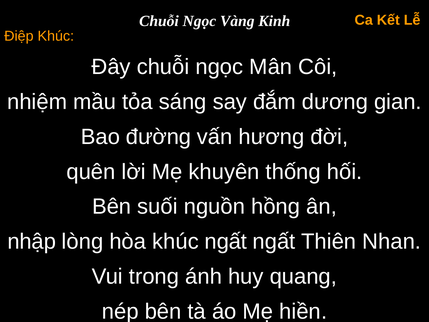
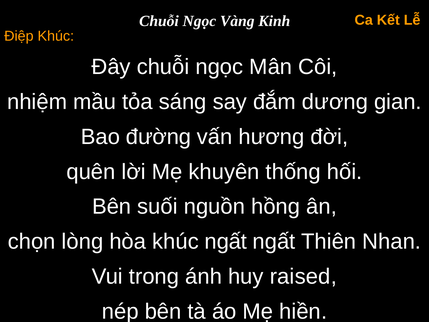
nhập: nhập -> chọn
quang: quang -> raised
